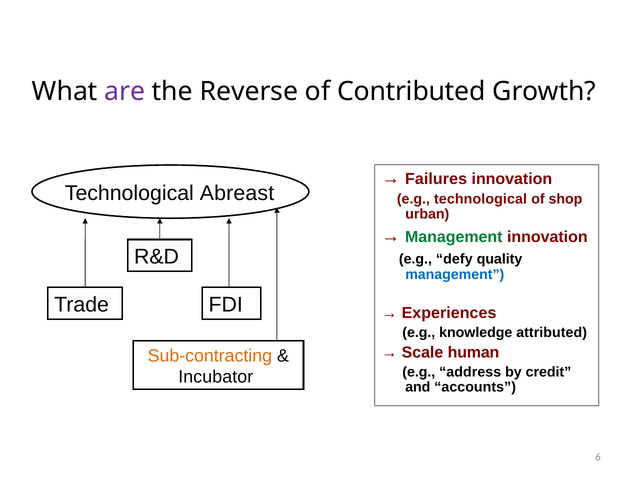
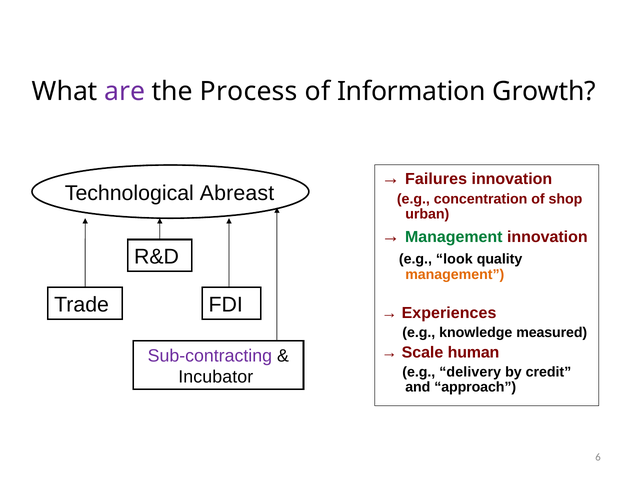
Reverse: Reverse -> Process
Contributed: Contributed -> Information
e.g technological: technological -> concentration
defy: defy -> look
management at (455, 275) colour: blue -> orange
attributed: attributed -> measured
Sub-contracting colour: orange -> purple
address: address -> delivery
accounts: accounts -> approach
